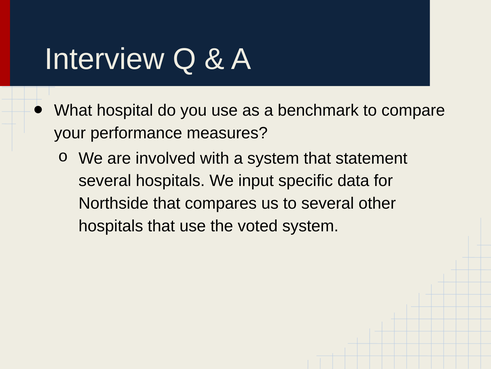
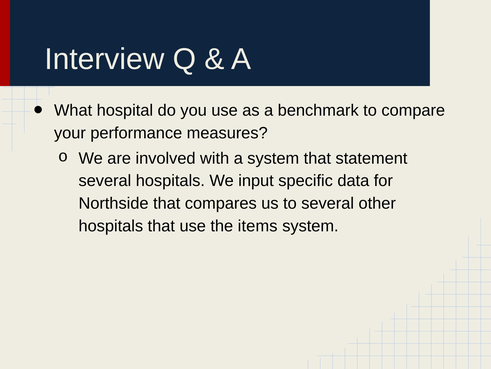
voted: voted -> items
